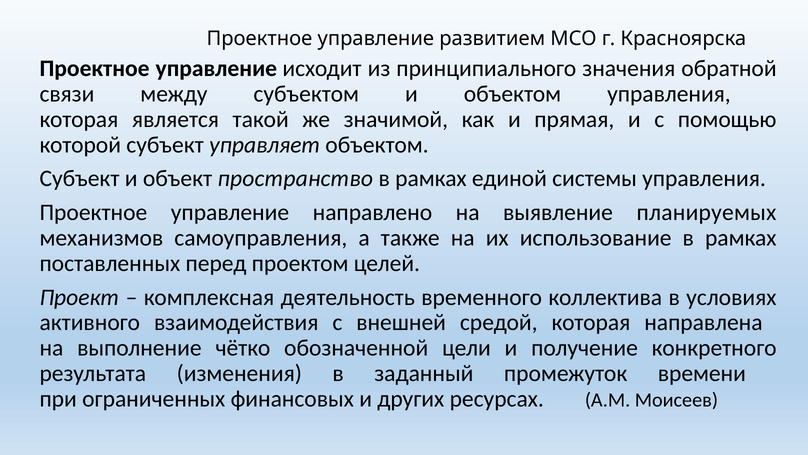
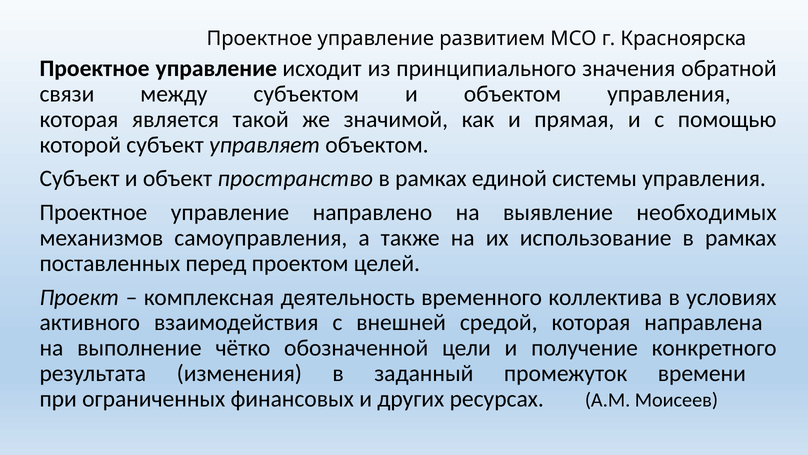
планируемых: планируемых -> необходимых
